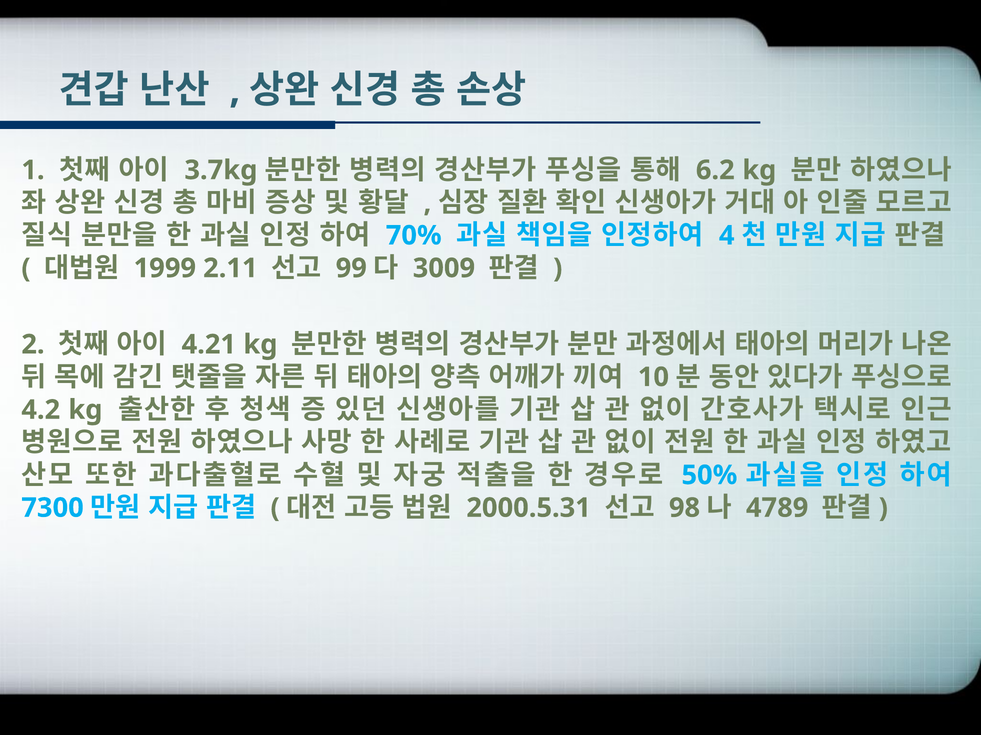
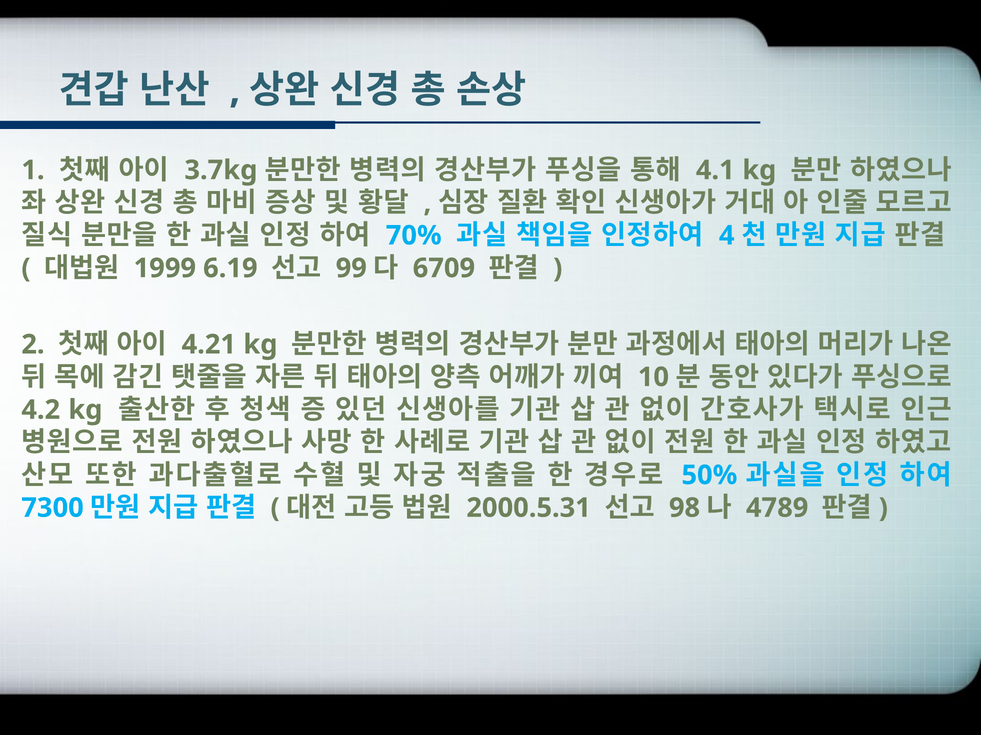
6.2: 6.2 -> 4.1
2.11: 2.11 -> 6.19
3009: 3009 -> 6709
